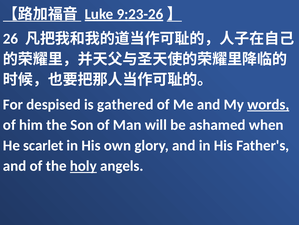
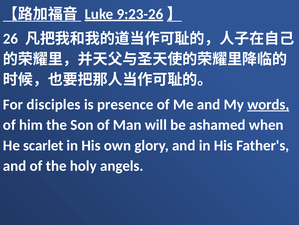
despised: despised -> disciples
gathered: gathered -> presence
holy underline: present -> none
